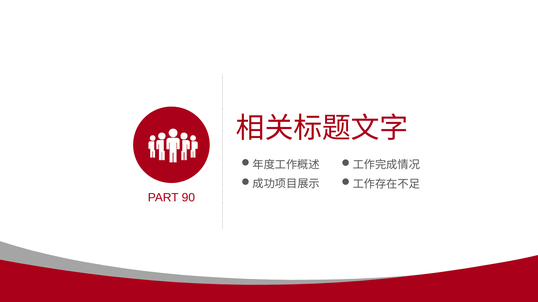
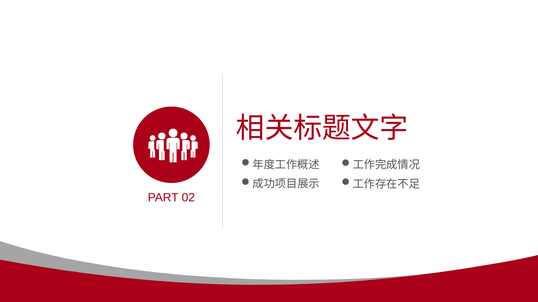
90: 90 -> 02
